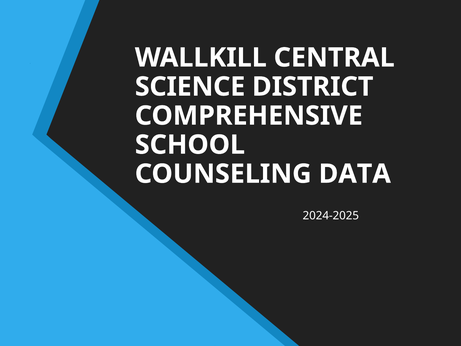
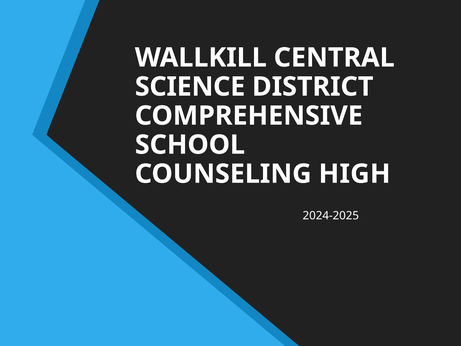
DATA: DATA -> HIGH
